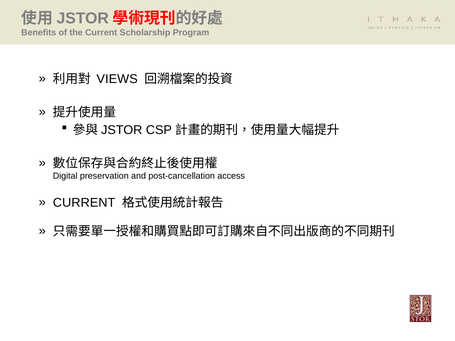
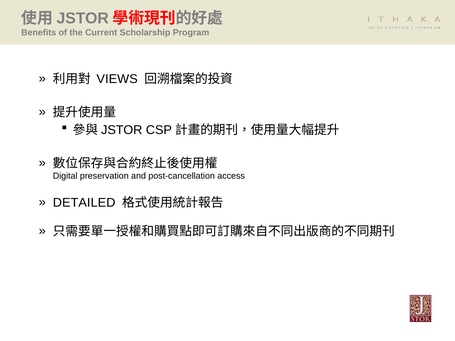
CURRENT at (84, 203): CURRENT -> DETAILED
